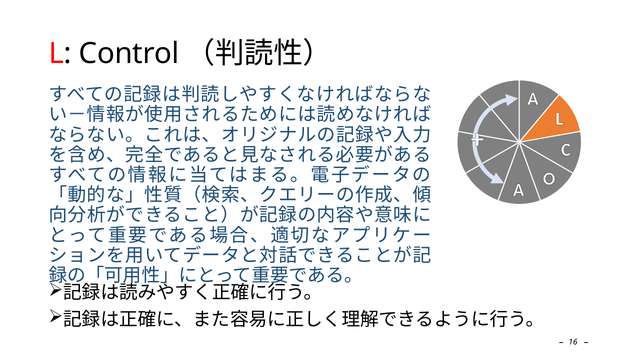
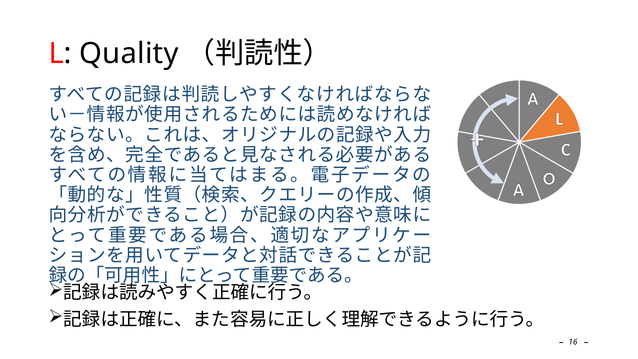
Control: Control -> Quality
